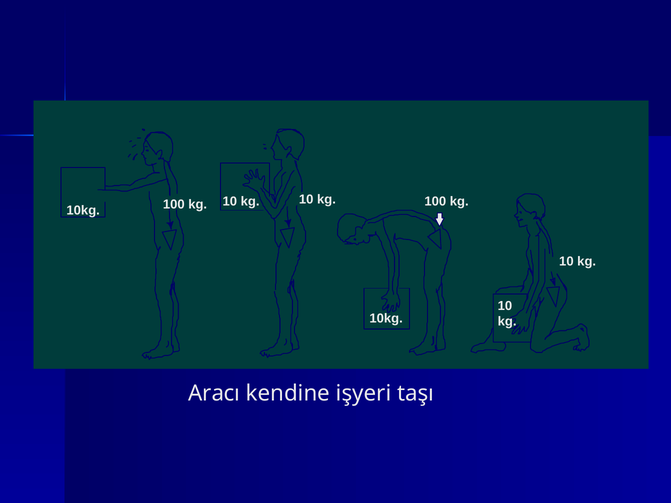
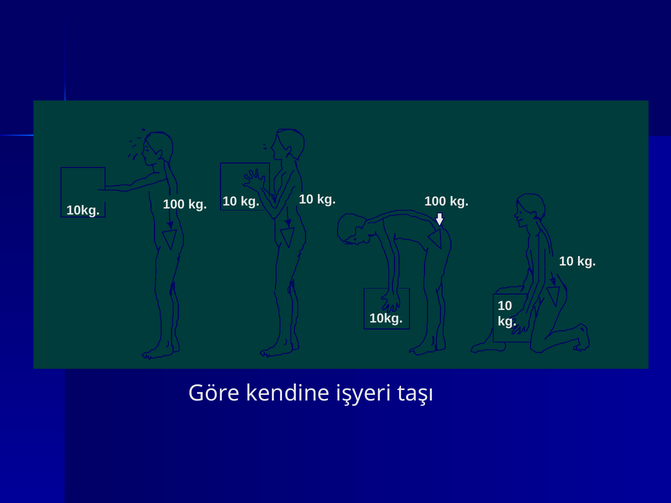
Aracı: Aracı -> Göre
